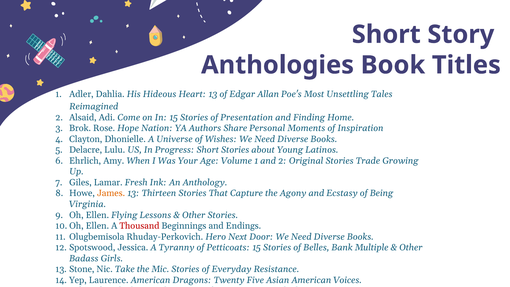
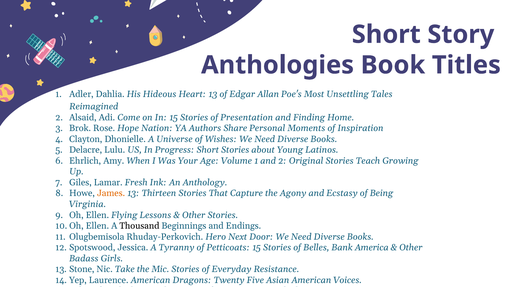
Trade: Trade -> Teach
Thousand colour: red -> black
Bank Multiple: Multiple -> America
